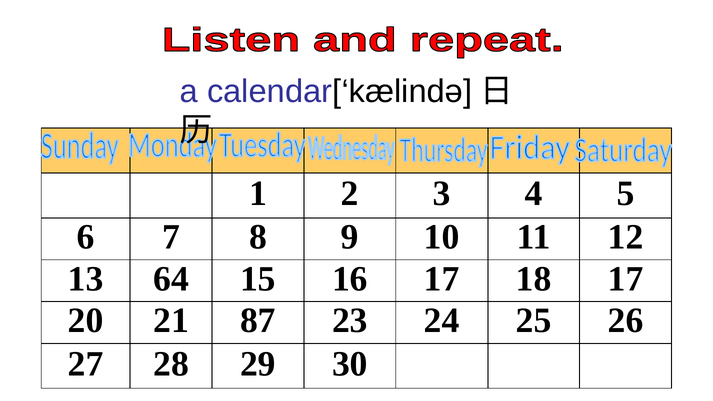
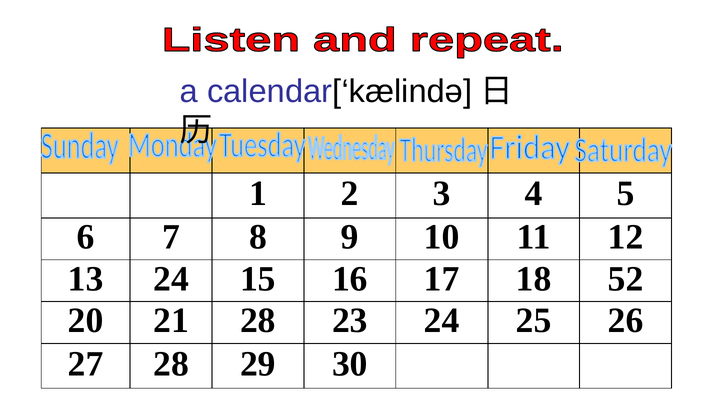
13 64: 64 -> 24
18 17: 17 -> 52
21 87: 87 -> 28
